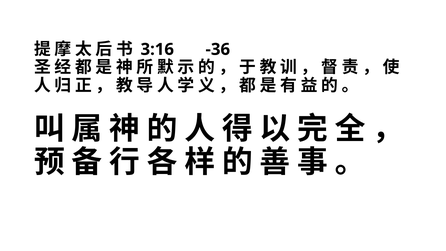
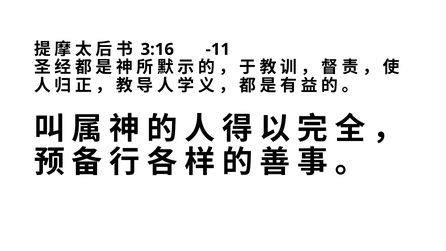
-36: -36 -> -11
